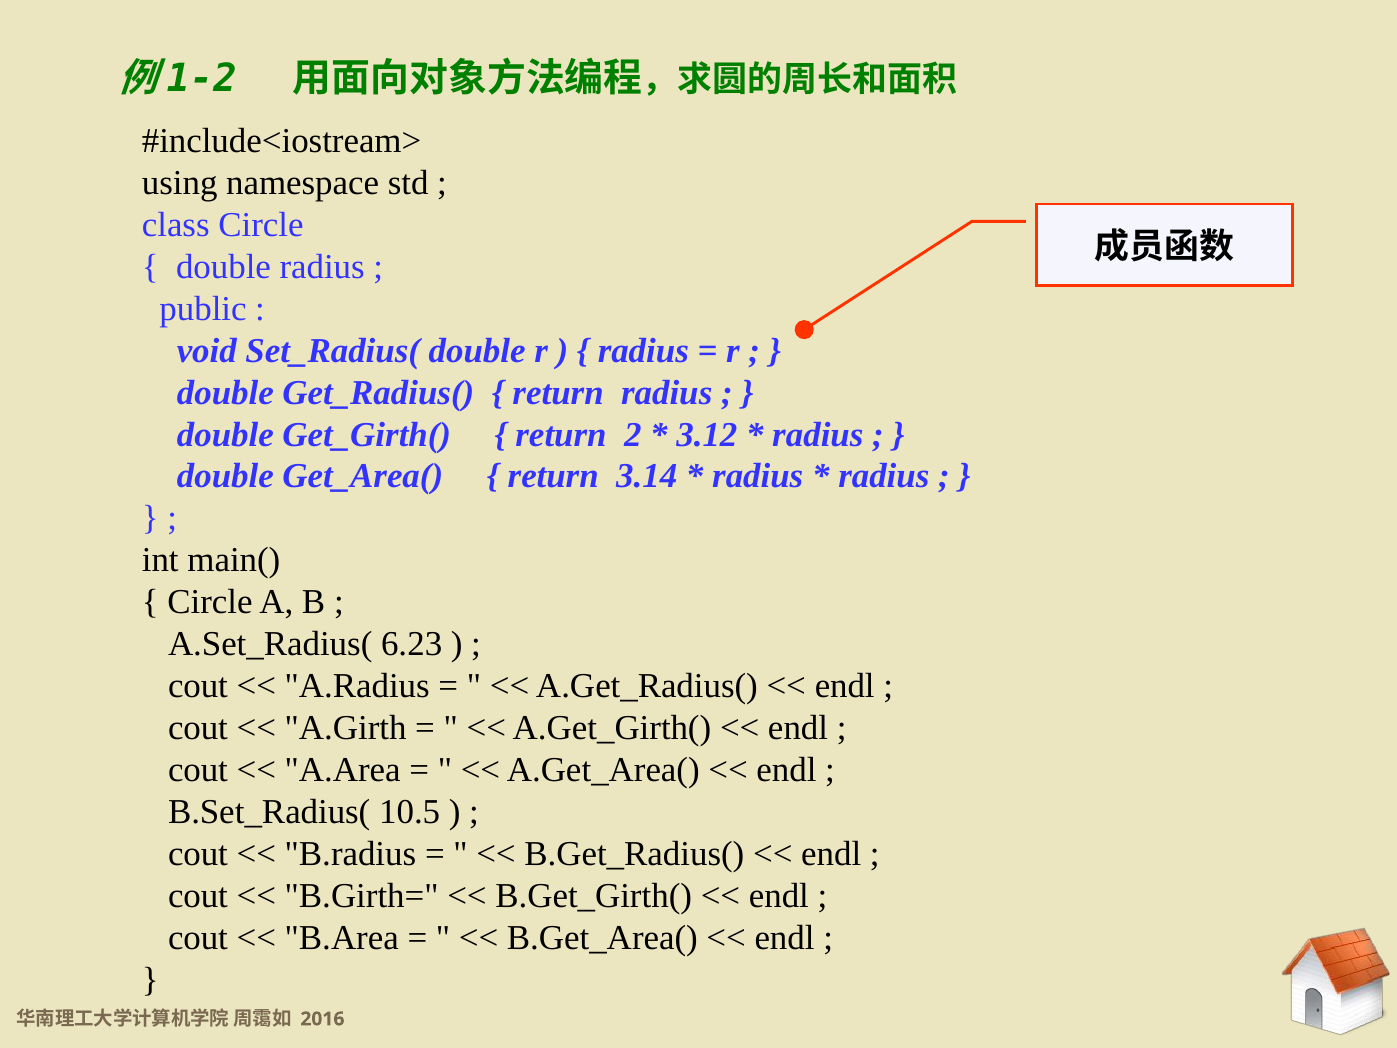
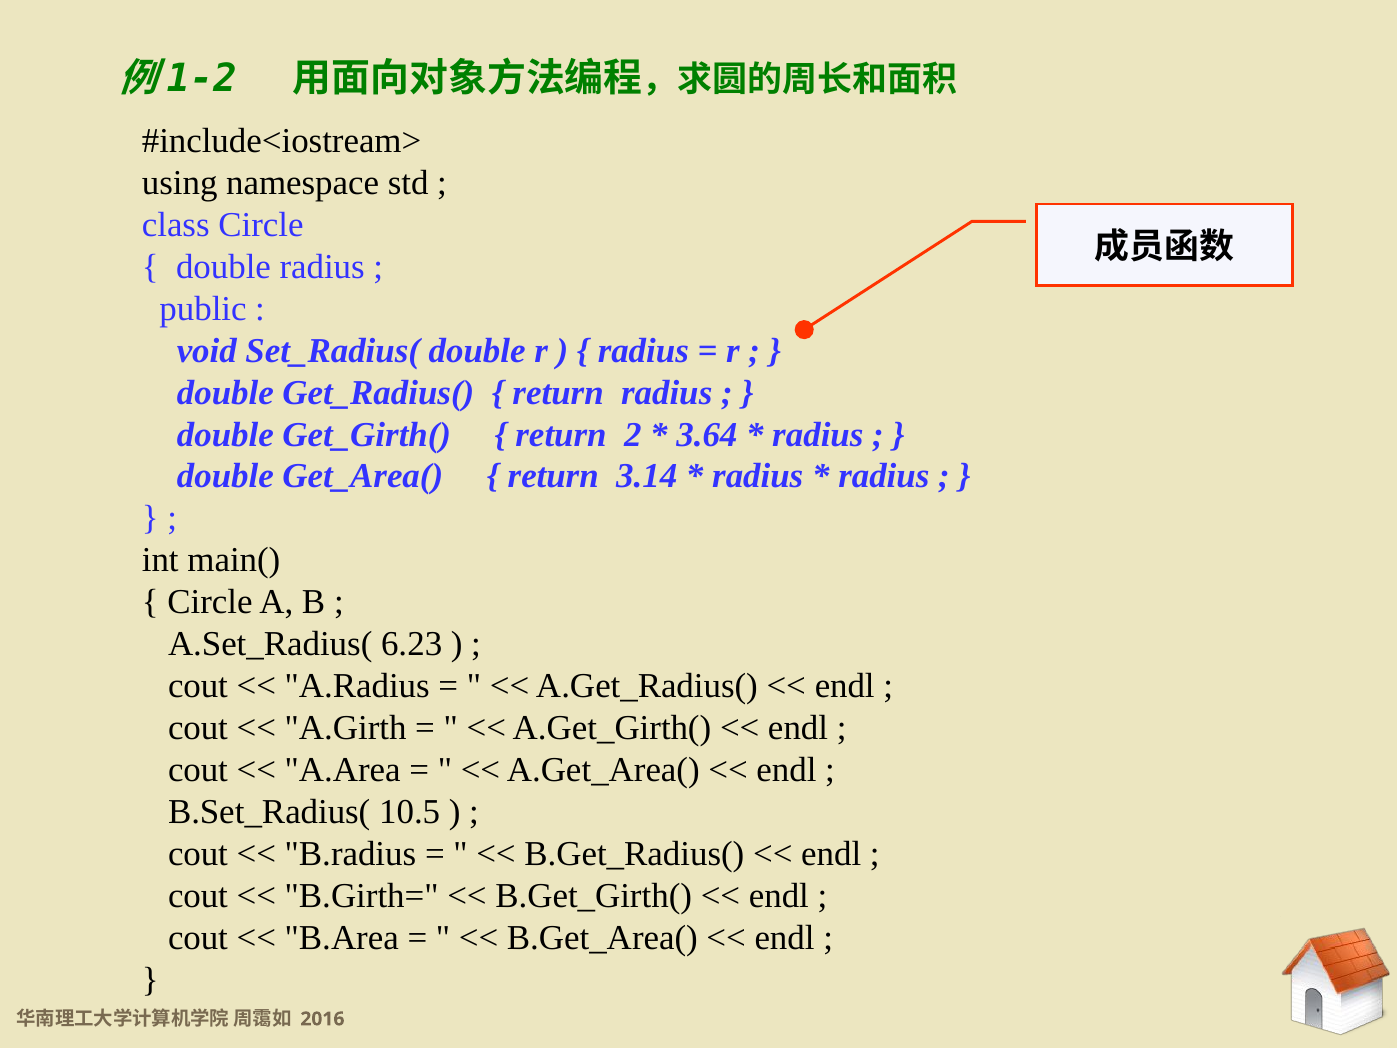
3.12: 3.12 -> 3.64
